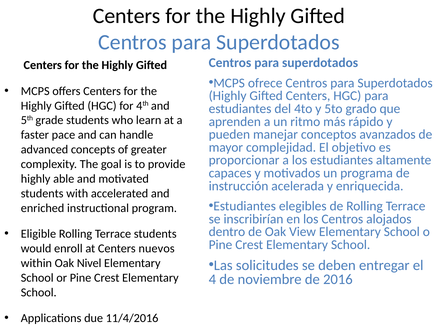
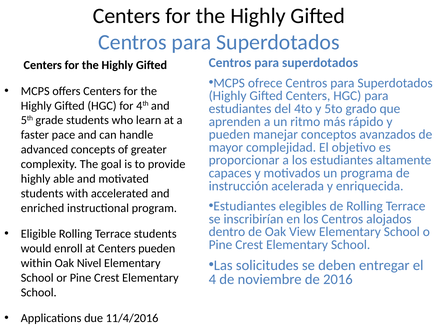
Centers nuevos: nuevos -> pueden
